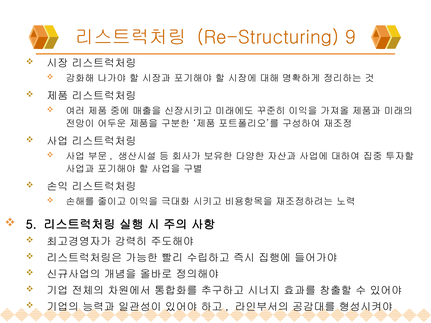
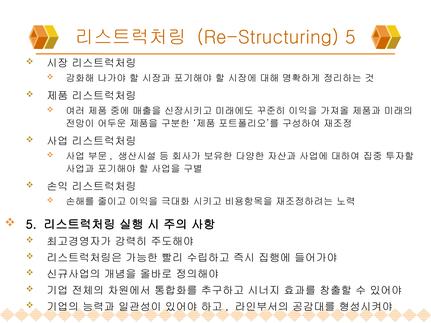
Re-Structuring 9: 9 -> 5
